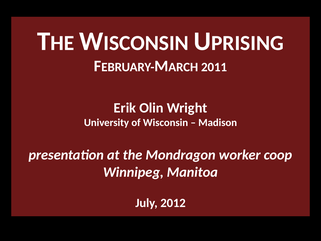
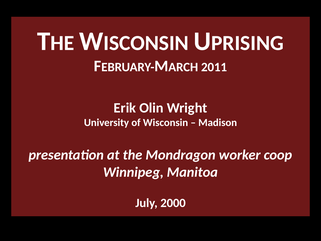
2012: 2012 -> 2000
